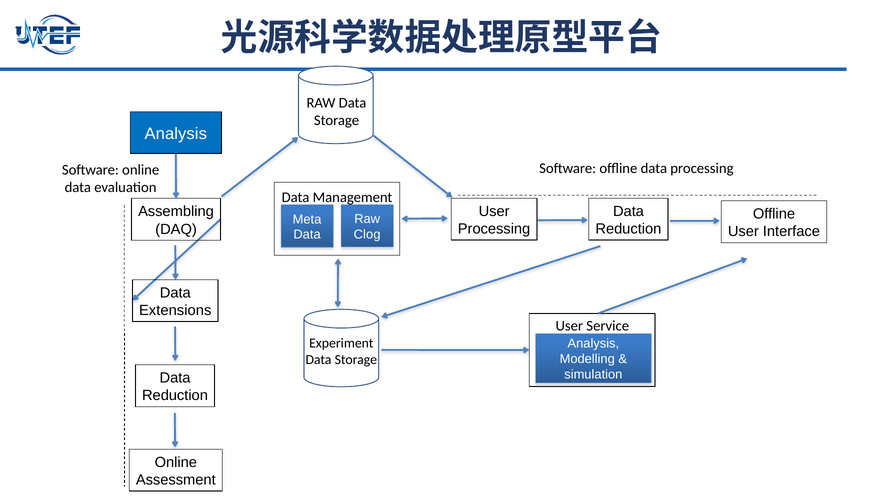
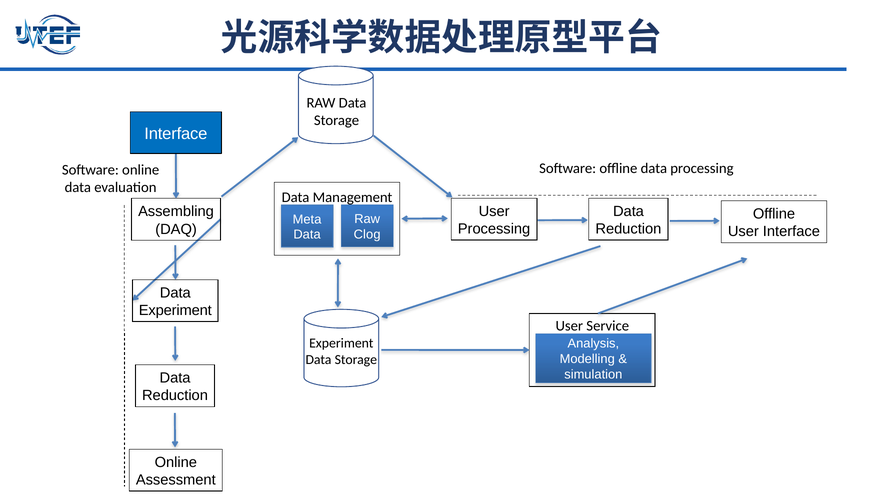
Analysis at (176, 134): Analysis -> Interface
Extensions at (175, 310): Extensions -> Experiment
